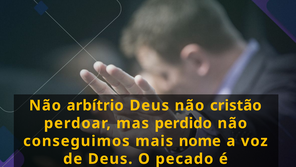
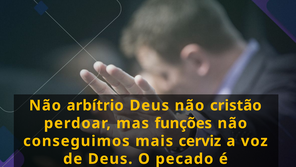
perdido: perdido -> funções
nome: nome -> cerviz
